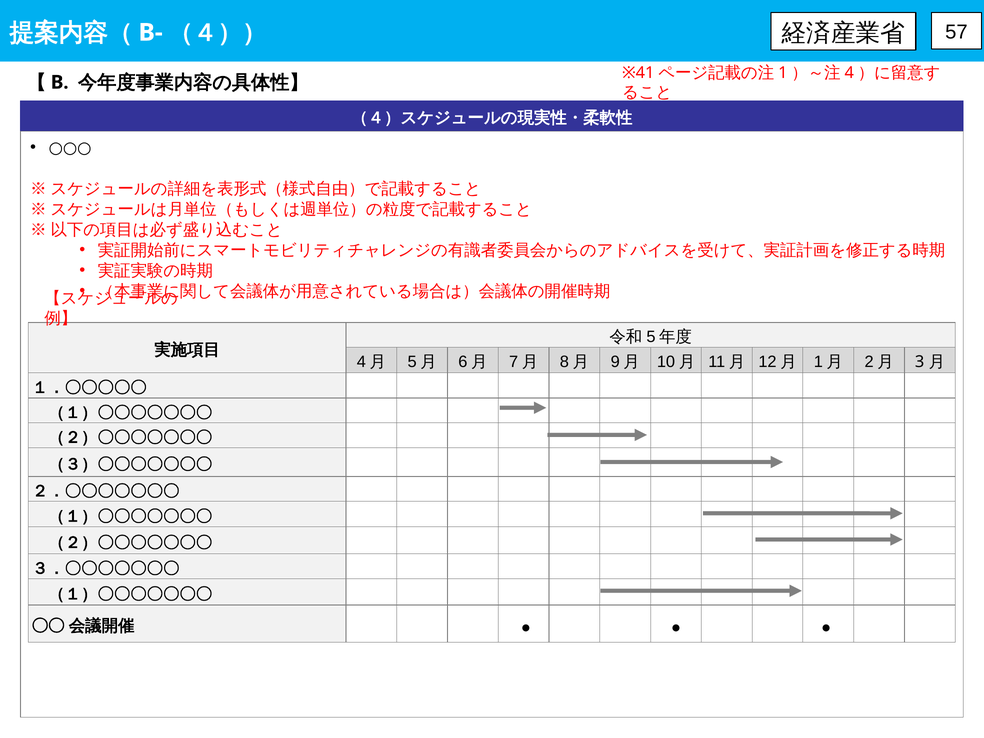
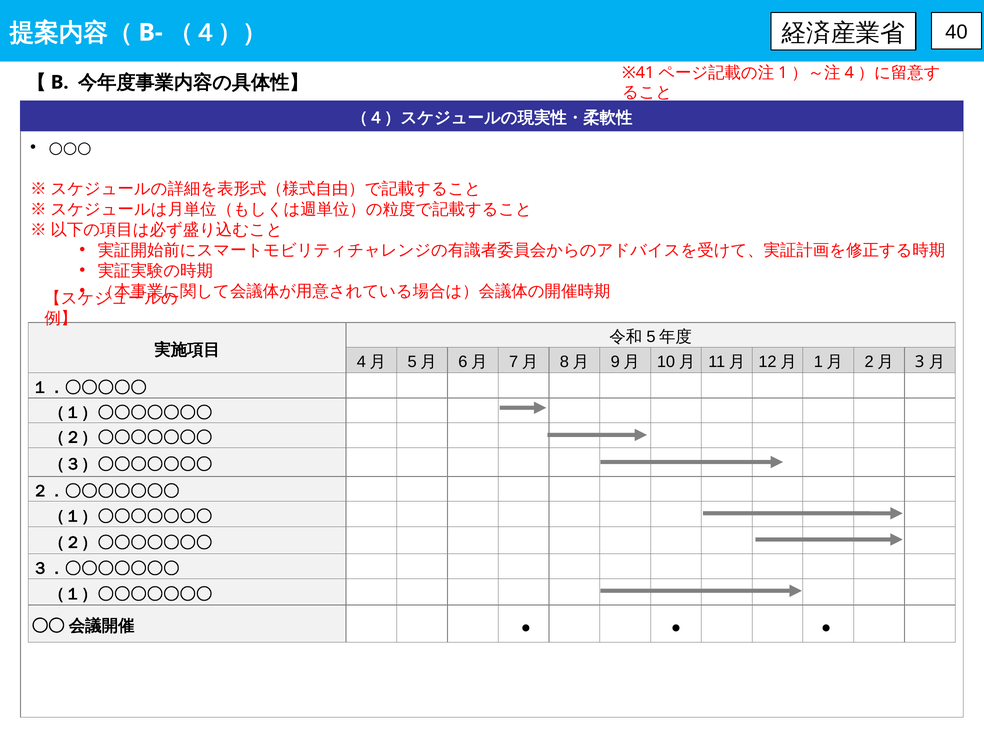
57: 57 -> 40
